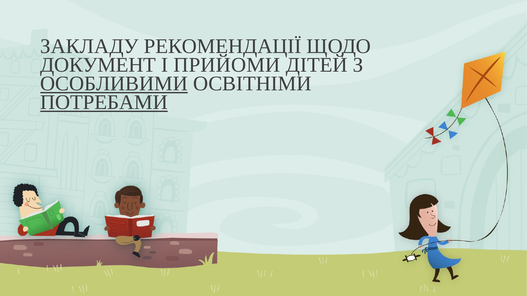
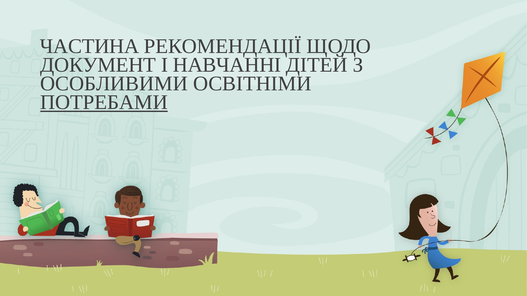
ЗАКЛАДУ: ЗАКЛАДУ -> ЧАСТИНА
ПРИЙОМИ: ПРИЙОМИ -> НАВЧАННІ
ОСОБЛИВИМИ underline: present -> none
